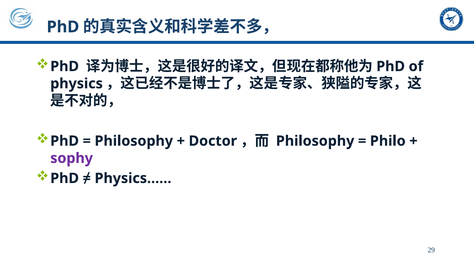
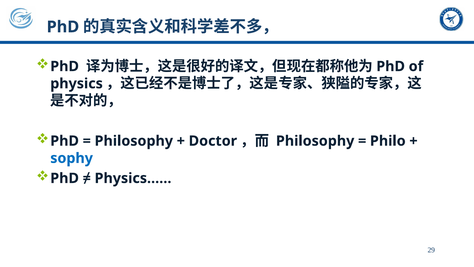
sophy colour: purple -> blue
